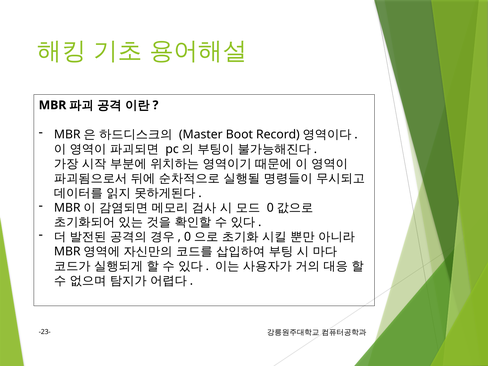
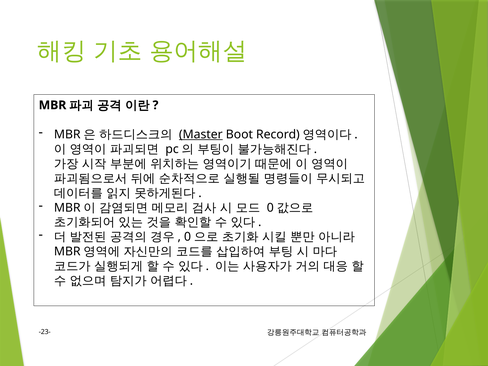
Master underline: none -> present
